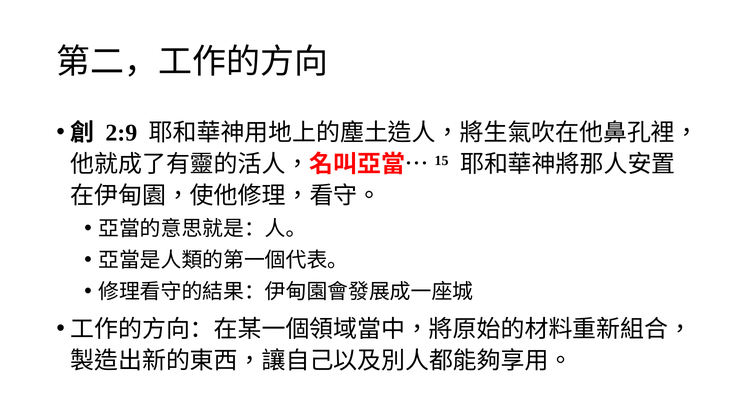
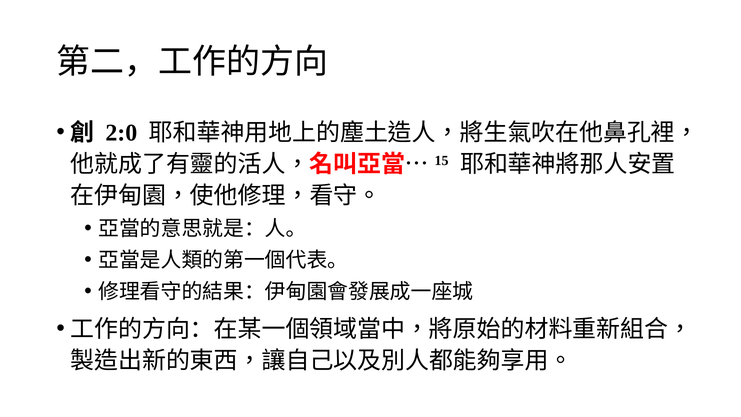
2:9: 2:9 -> 2:0
